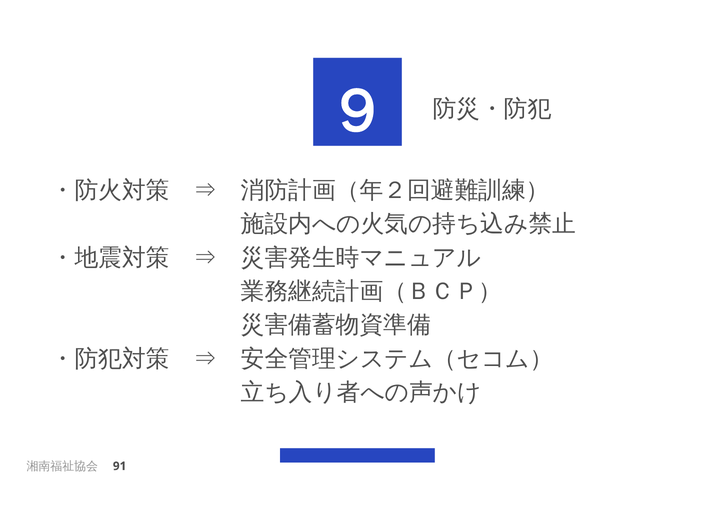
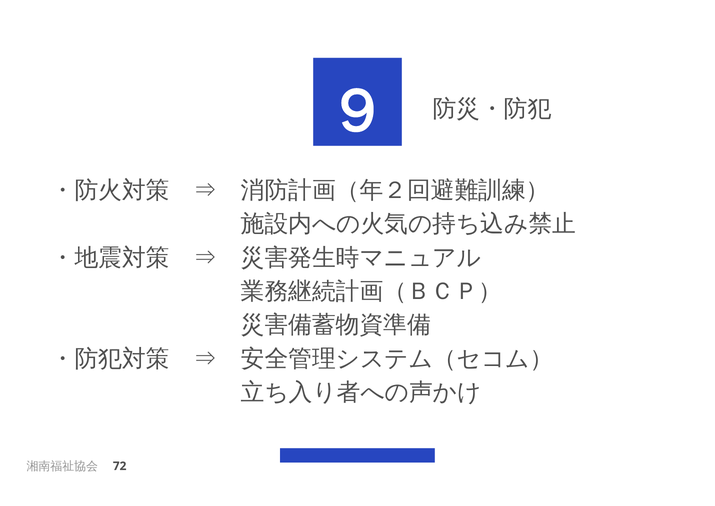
91: 91 -> 72
